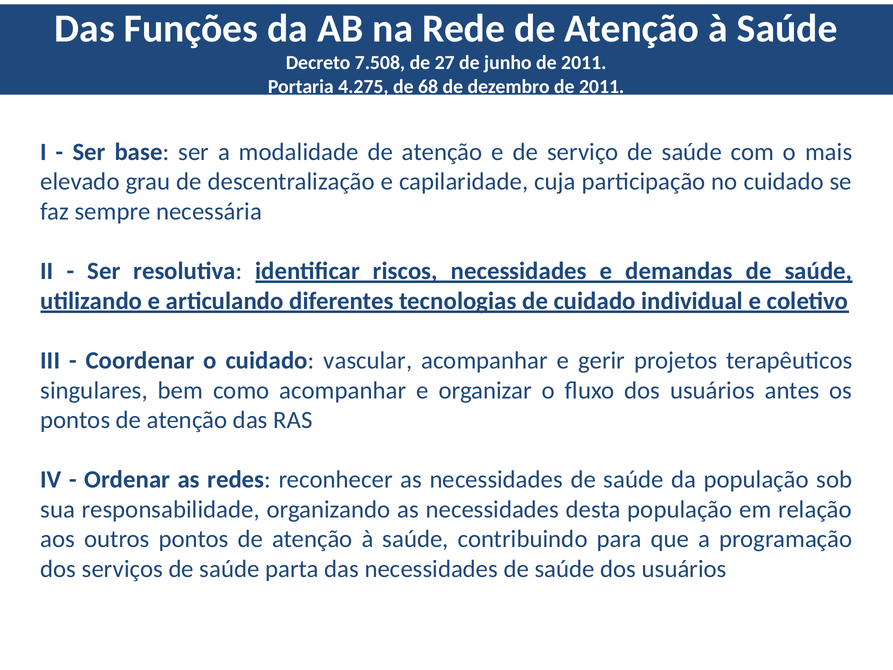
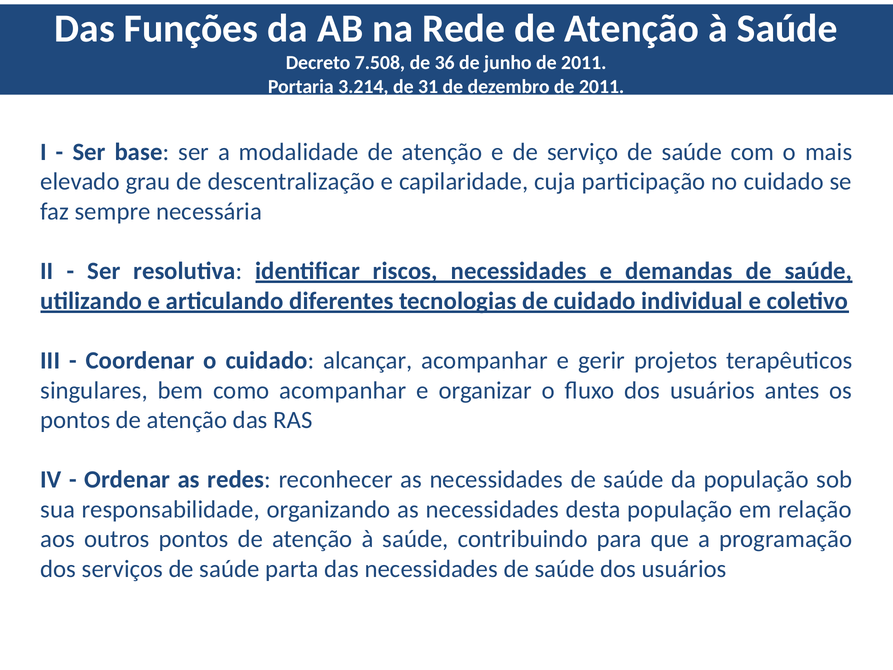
27: 27 -> 36
4.275: 4.275 -> 3.214
68: 68 -> 31
vascular: vascular -> alcançar
